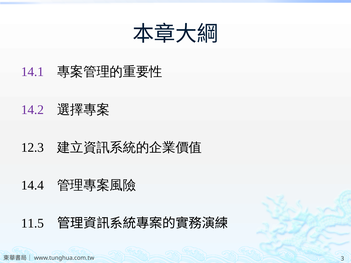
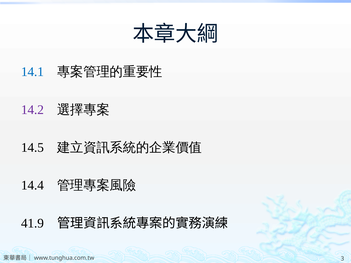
14.1 colour: purple -> blue
12.3: 12.3 -> 14.5
11.5: 11.5 -> 41.9
